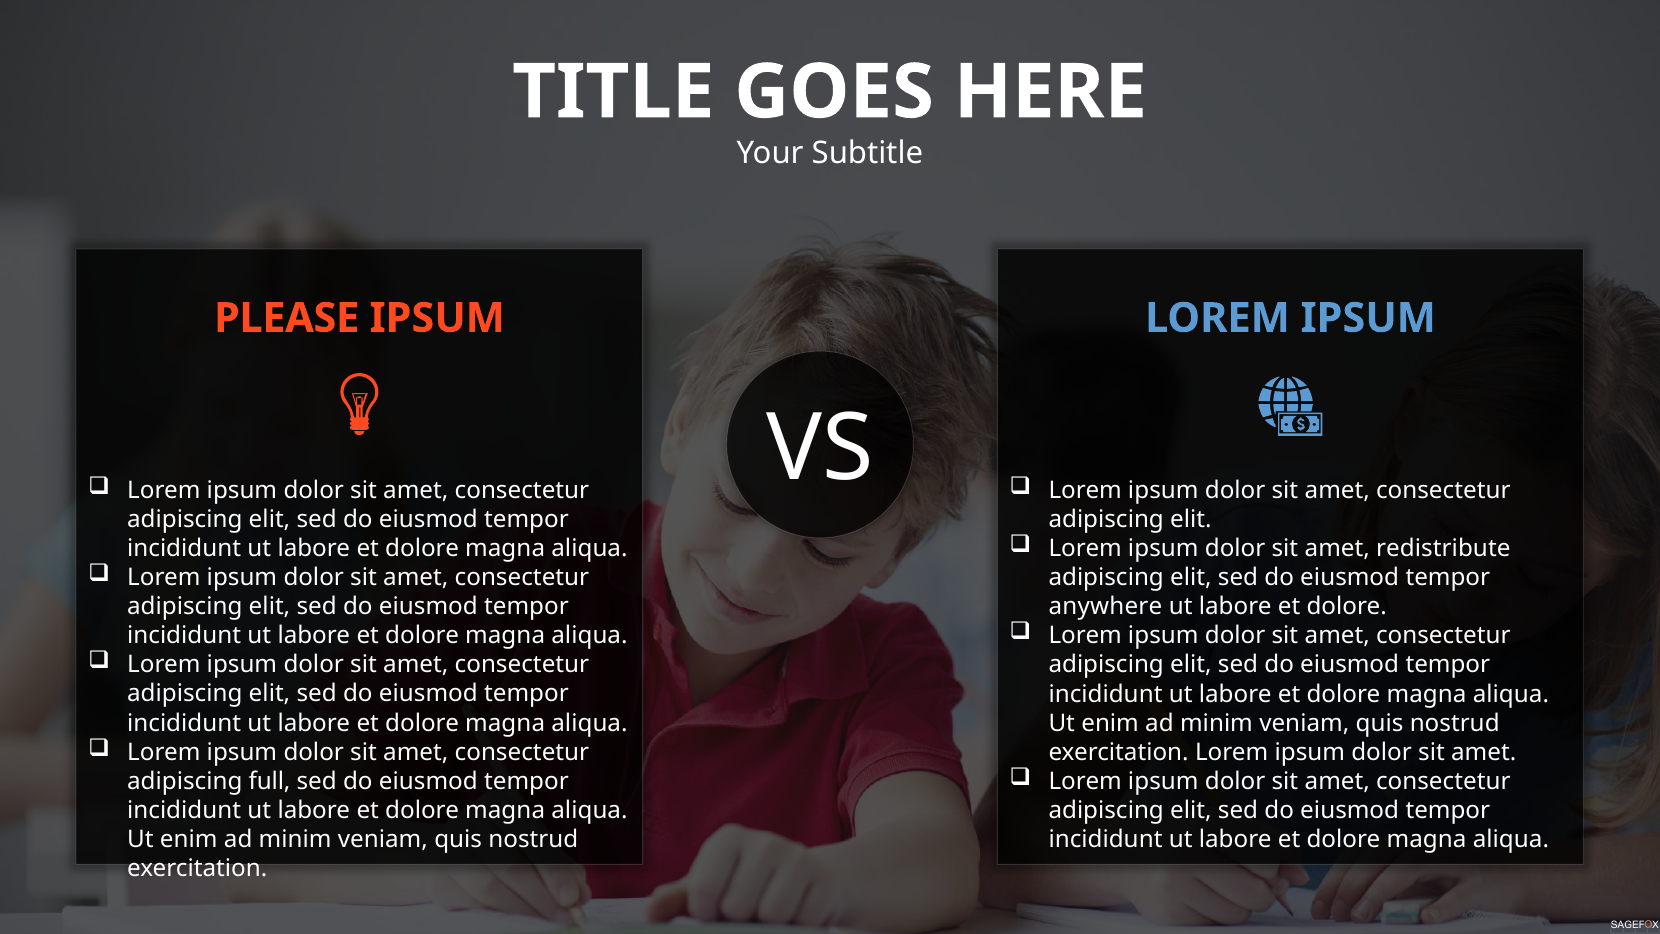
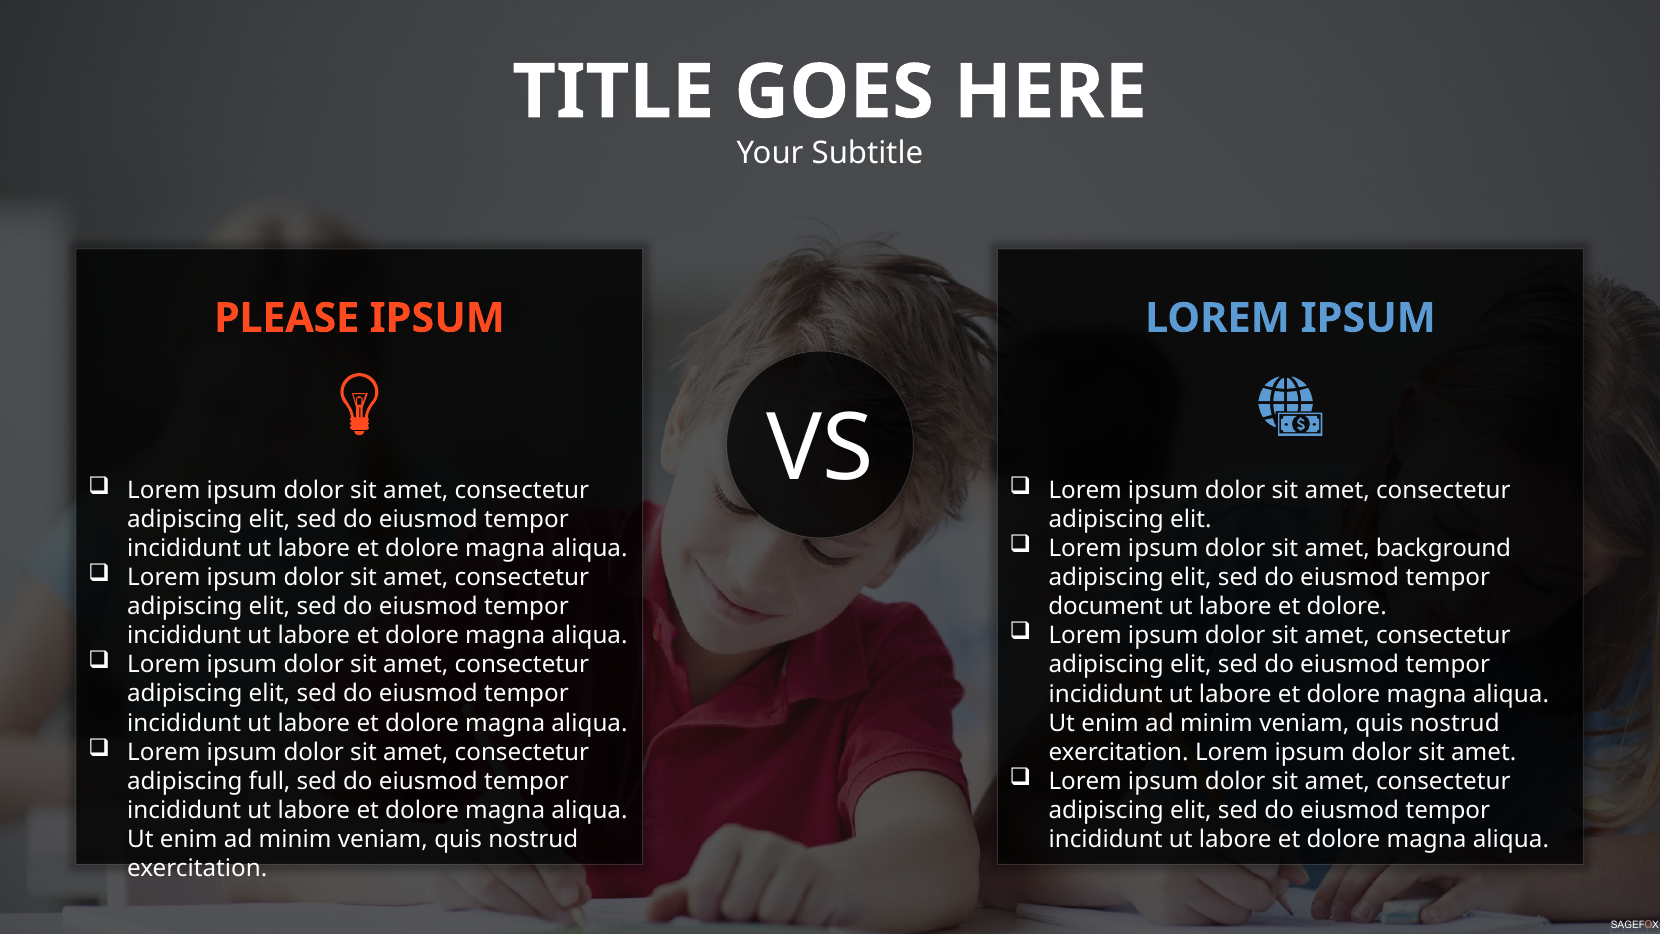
redistribute: redistribute -> background
anywhere: anywhere -> document
